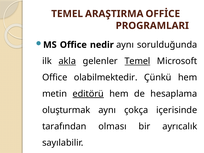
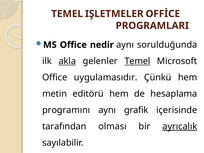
ARAŞTIRMA: ARAŞTIRMA -> IŞLETMELER
olabilmektedir: olabilmektedir -> uygulamasıdır
editörü underline: present -> none
oluşturmak: oluşturmak -> programını
çokça: çokça -> grafik
ayrıcalık underline: none -> present
